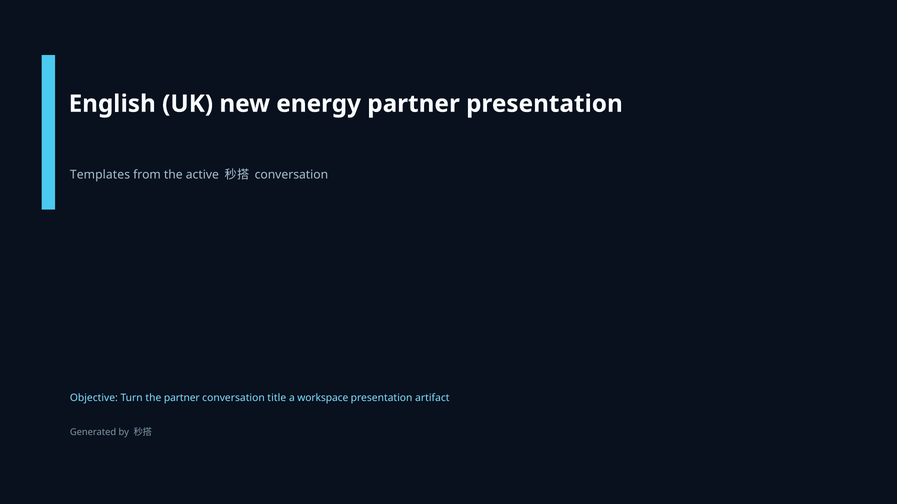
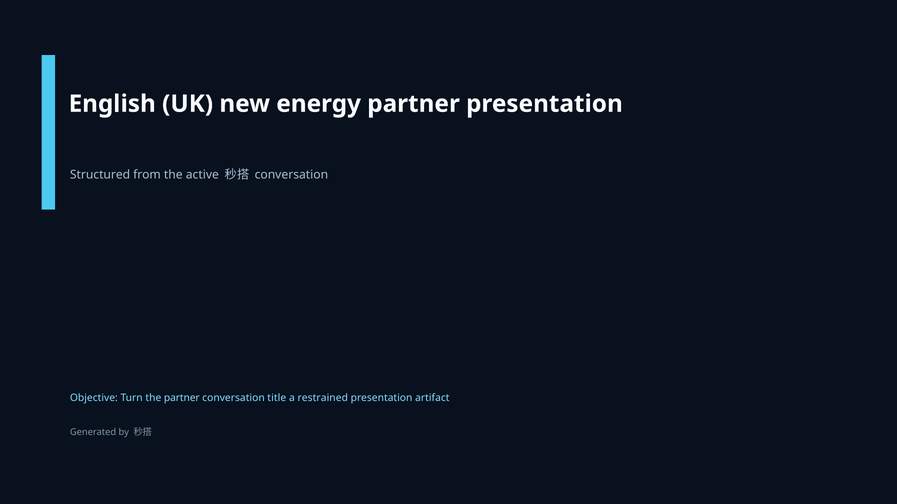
Templates: Templates -> Structured
workspace: workspace -> restrained
